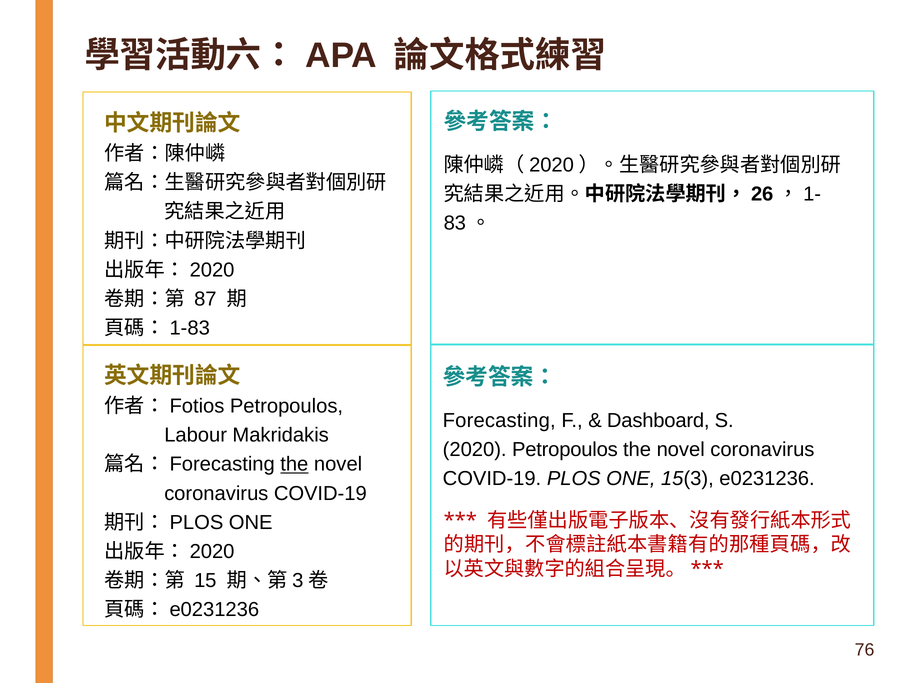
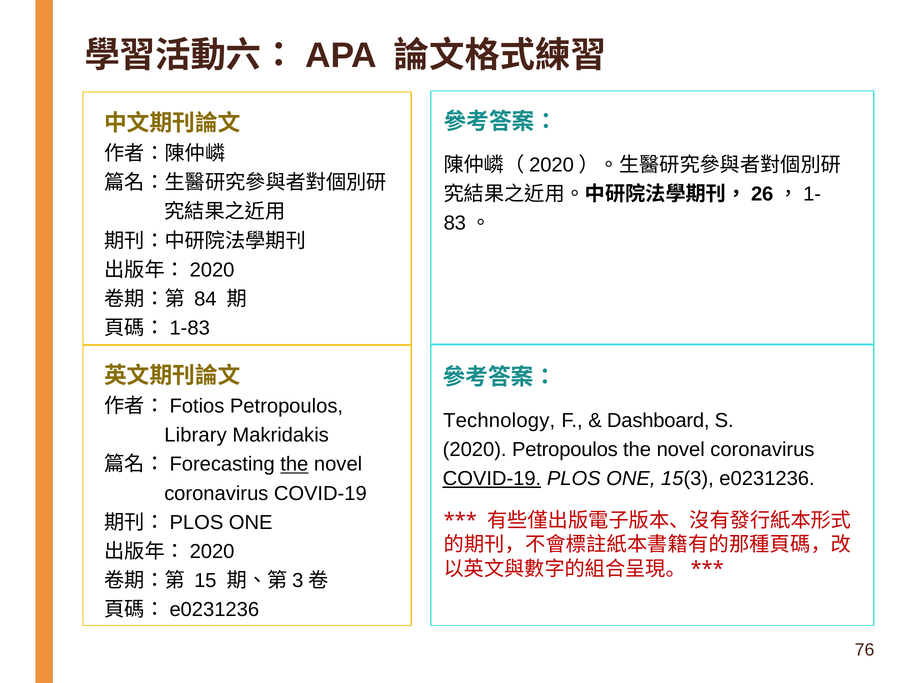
87: 87 -> 84
Forecasting: Forecasting -> Technology
Labour: Labour -> Library
COVID-19 at (492, 478) underline: none -> present
